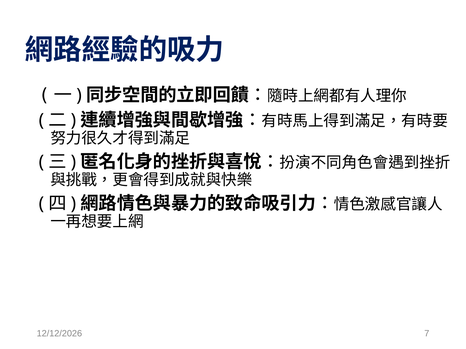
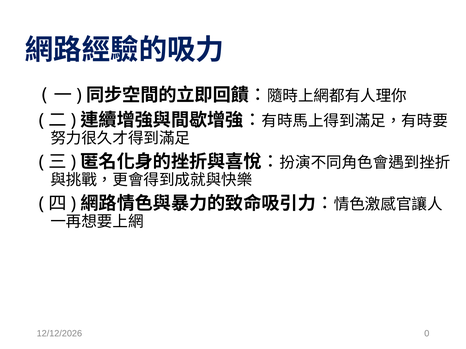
7: 7 -> 0
